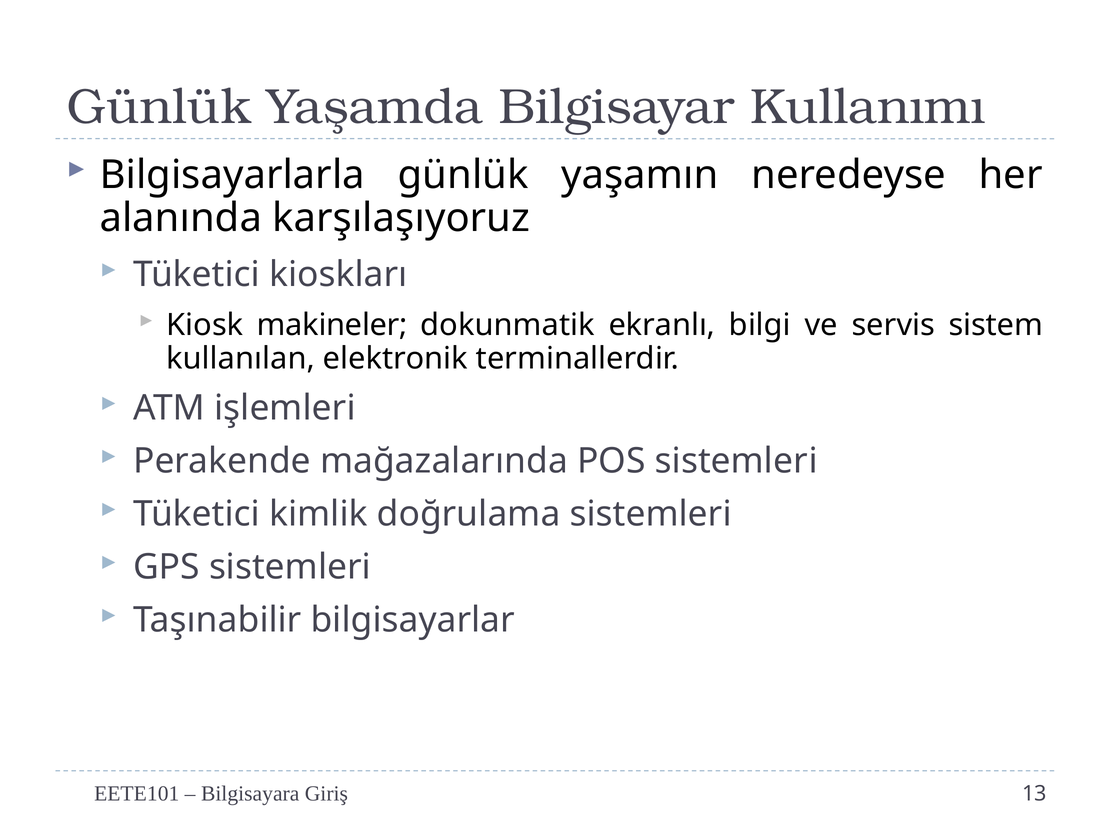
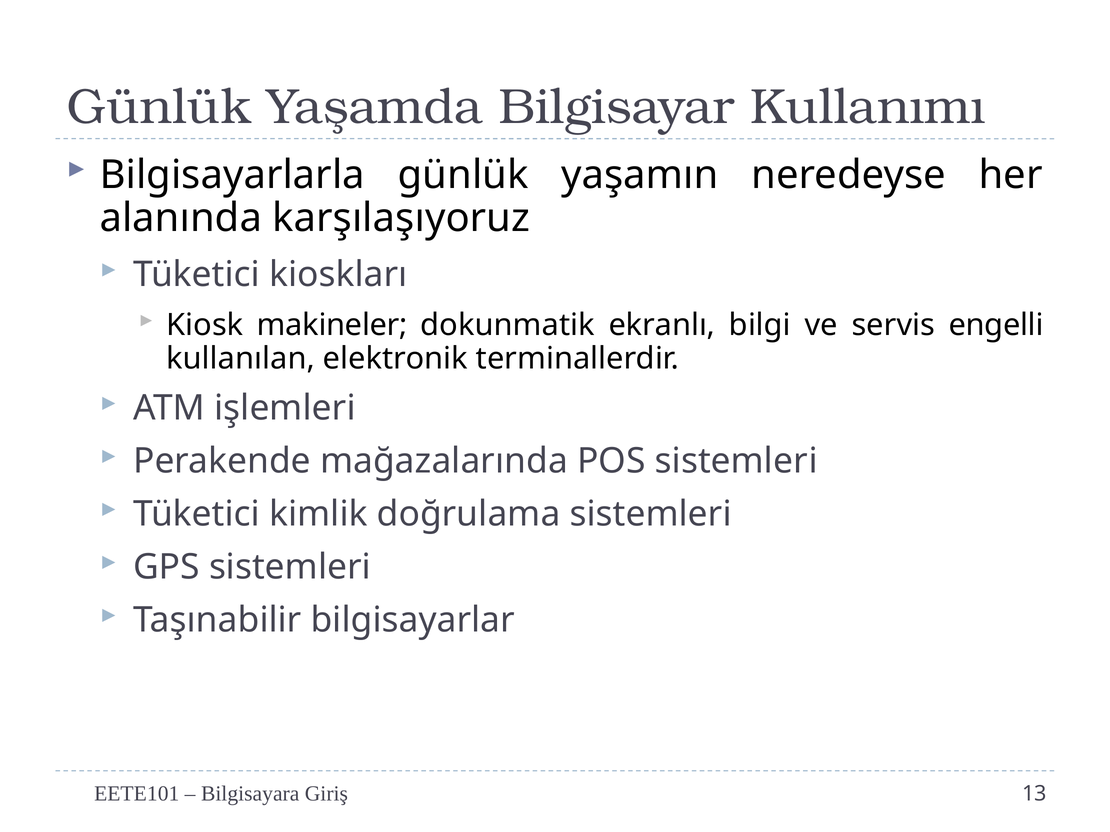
sistem: sistem -> engelli
